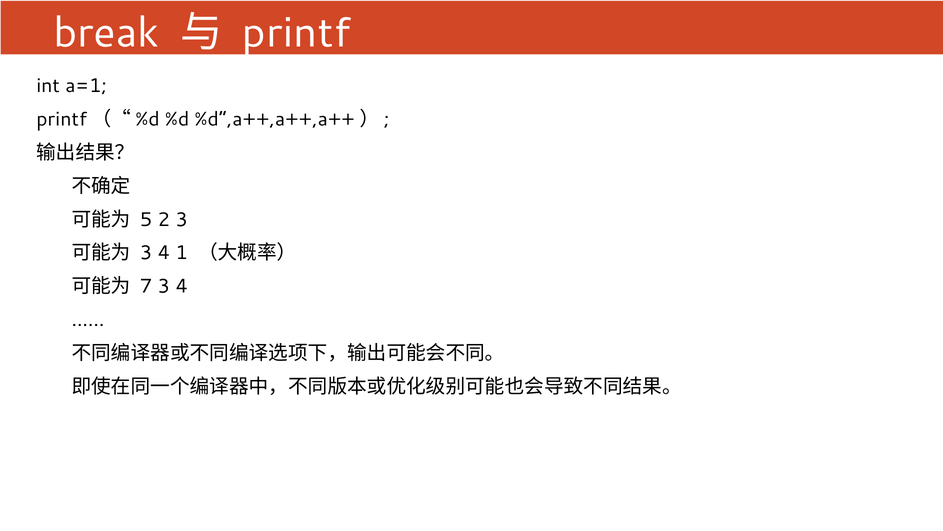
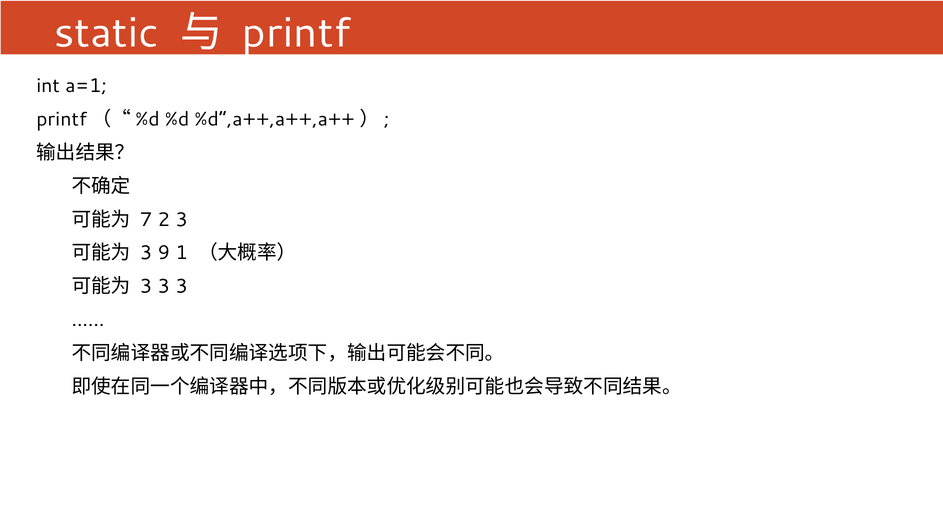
break: break -> static
5: 5 -> 7
4 at (164, 253): 4 -> 9
7 at (146, 286): 7 -> 3
4 at (182, 286): 4 -> 3
